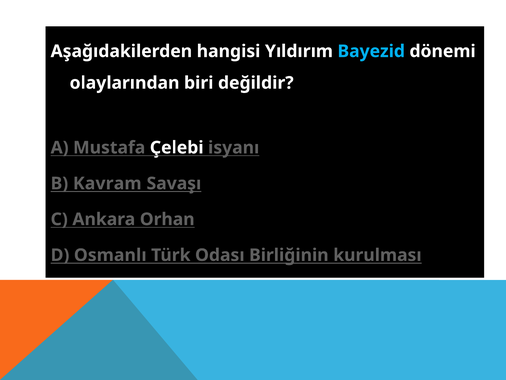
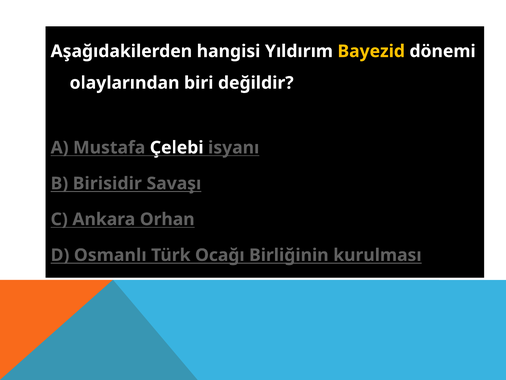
Bayezid colour: light blue -> yellow
Kavram: Kavram -> Birisidir
Odası: Odası -> Ocağı
